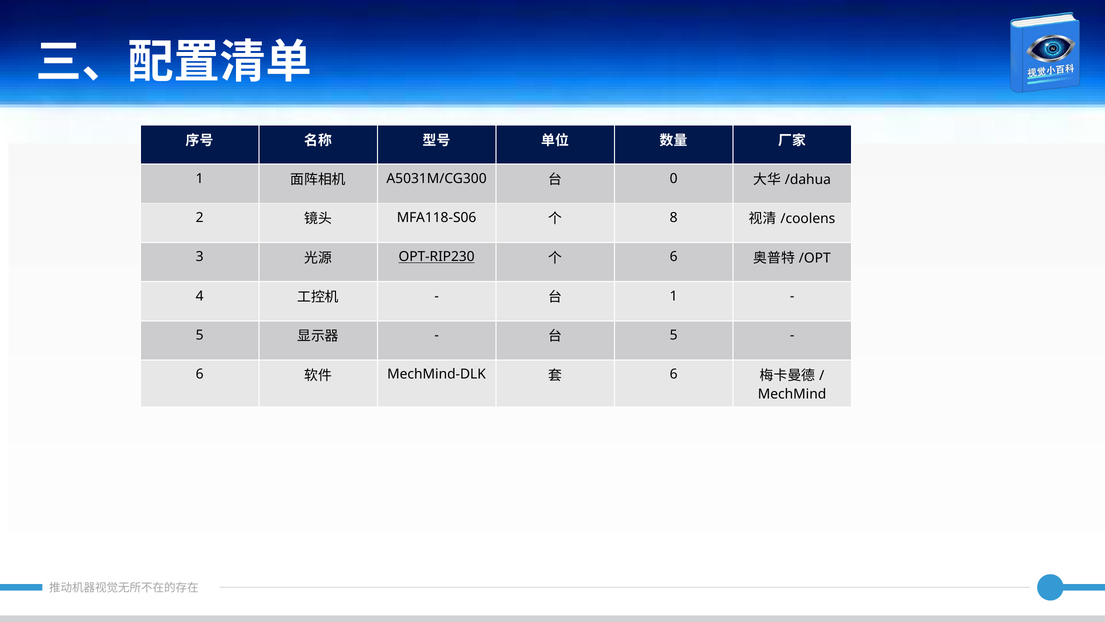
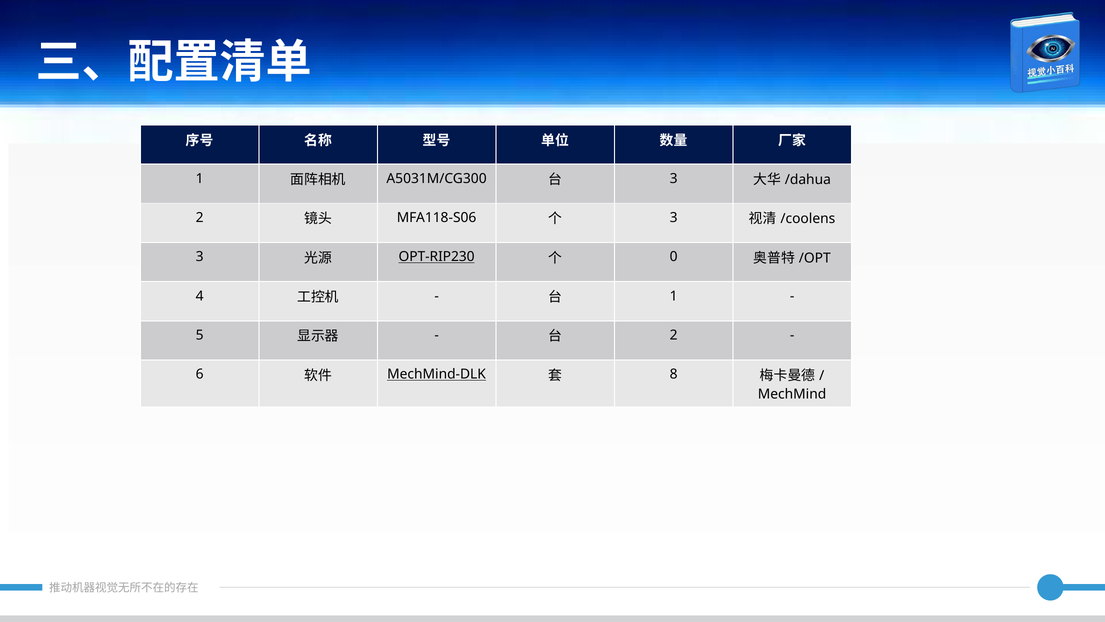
0 at (674, 178): 0 -> 3
8 at (674, 217): 8 -> 3
6 at (674, 257): 6 -> 0
5 at (674, 335): 5 -> 2
MechMind-DLK underline: none -> present
6 at (674, 374): 6 -> 8
